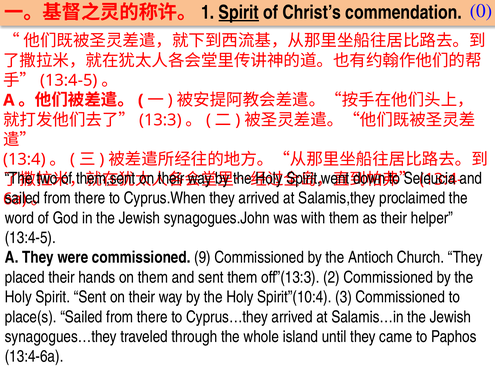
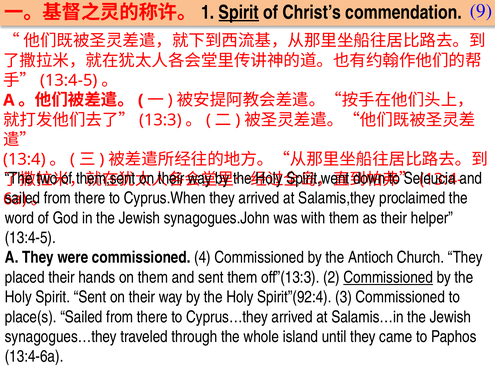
0: 0 -> 9
9: 9 -> 4
Commissioned at (388, 278) underline: none -> present
Spirit”(10:4: Spirit”(10:4 -> Spirit”(92:4
